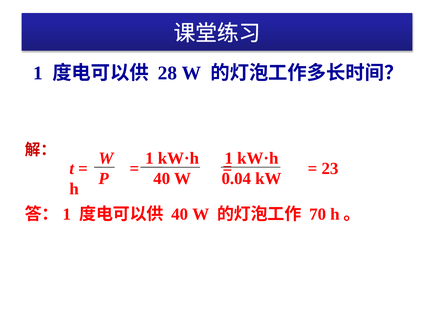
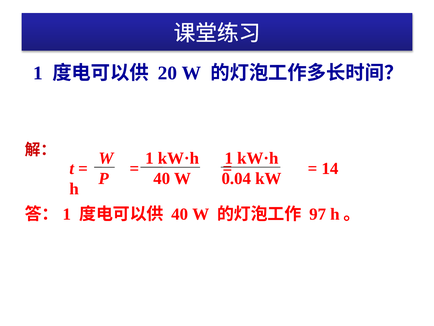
28: 28 -> 20
23: 23 -> 14
70: 70 -> 97
